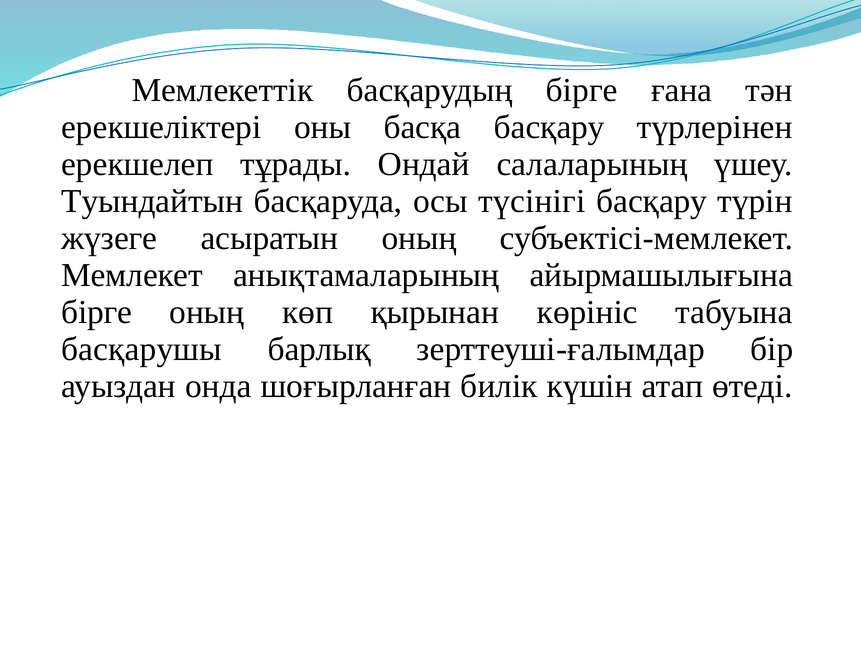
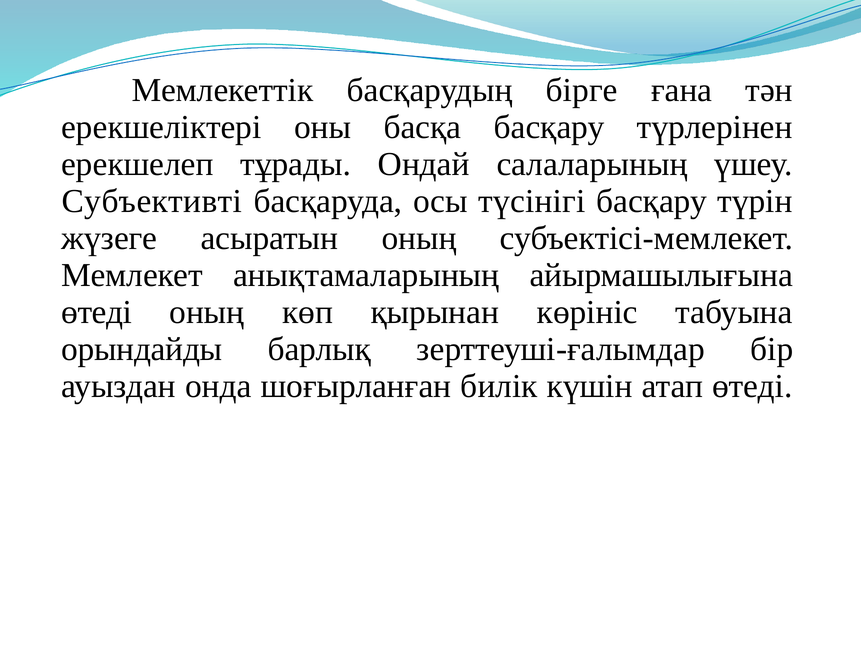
Туындайтын: Туындайтын -> Субъективті
бірге at (97, 313): бірге -> өтеді
басқарушы: басқарушы -> орындайды
